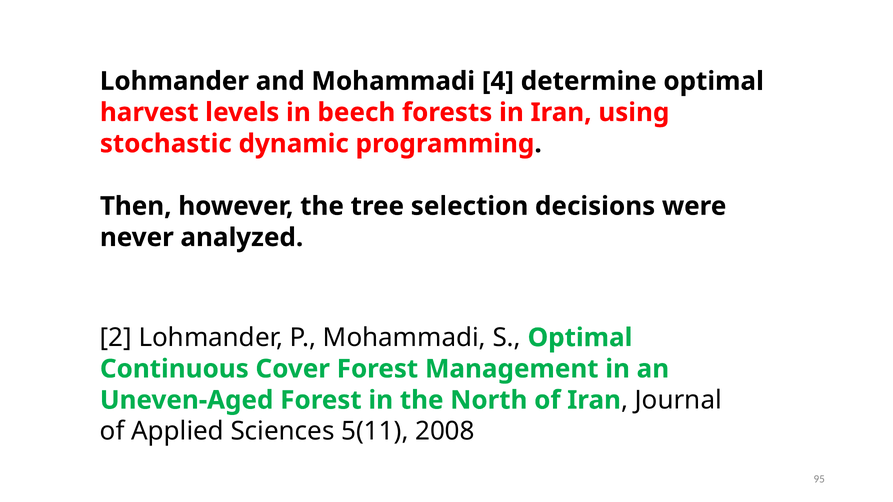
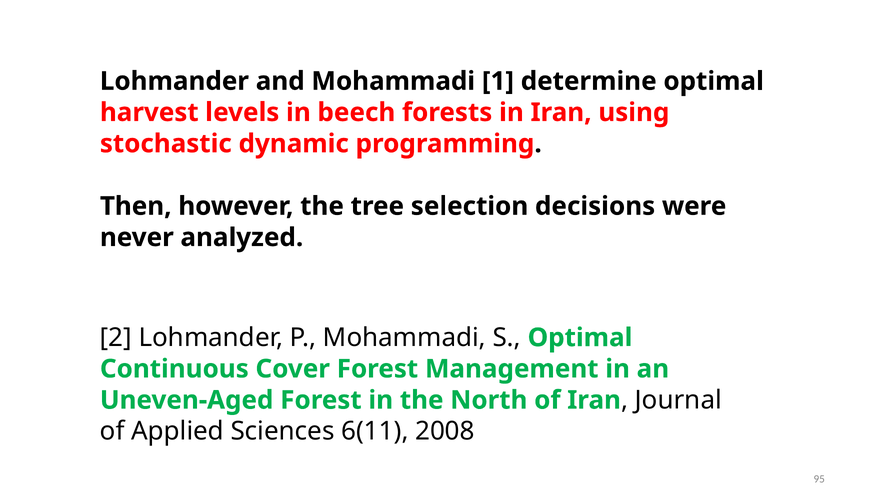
4: 4 -> 1
5(11: 5(11 -> 6(11
